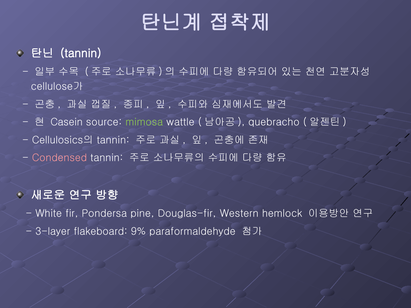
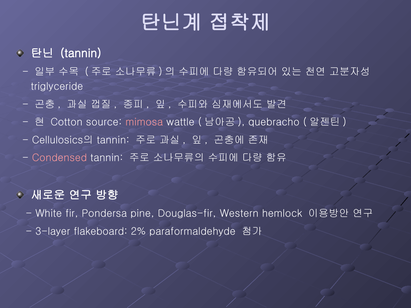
cellulose가: cellulose가 -> triglyceride
Casein: Casein -> Cotton
mimosa colour: light green -> pink
9%: 9% -> 2%
